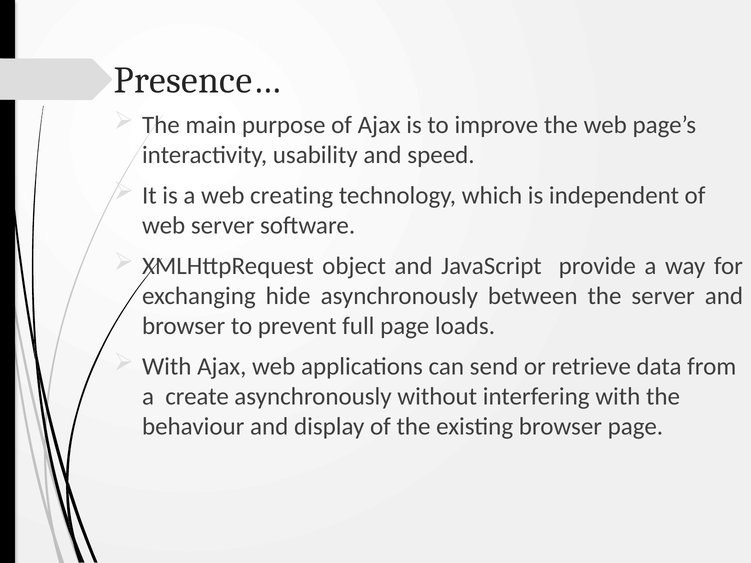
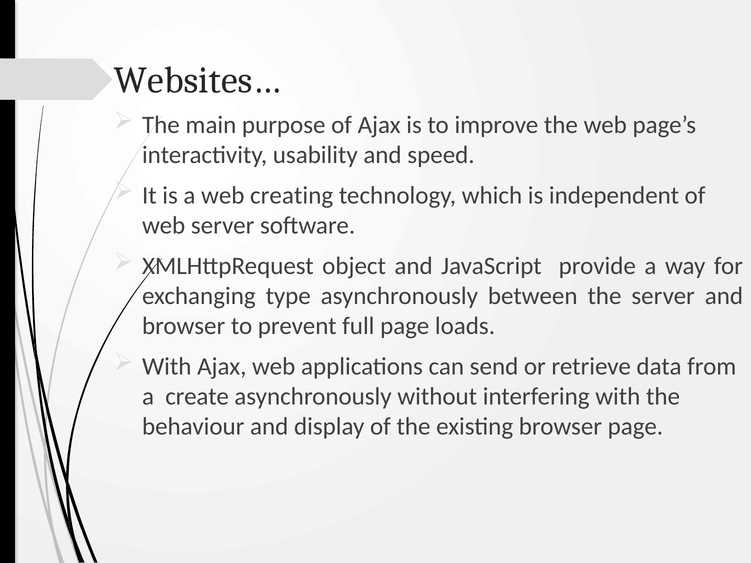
Presence…: Presence… -> Websites…
hide: hide -> type
